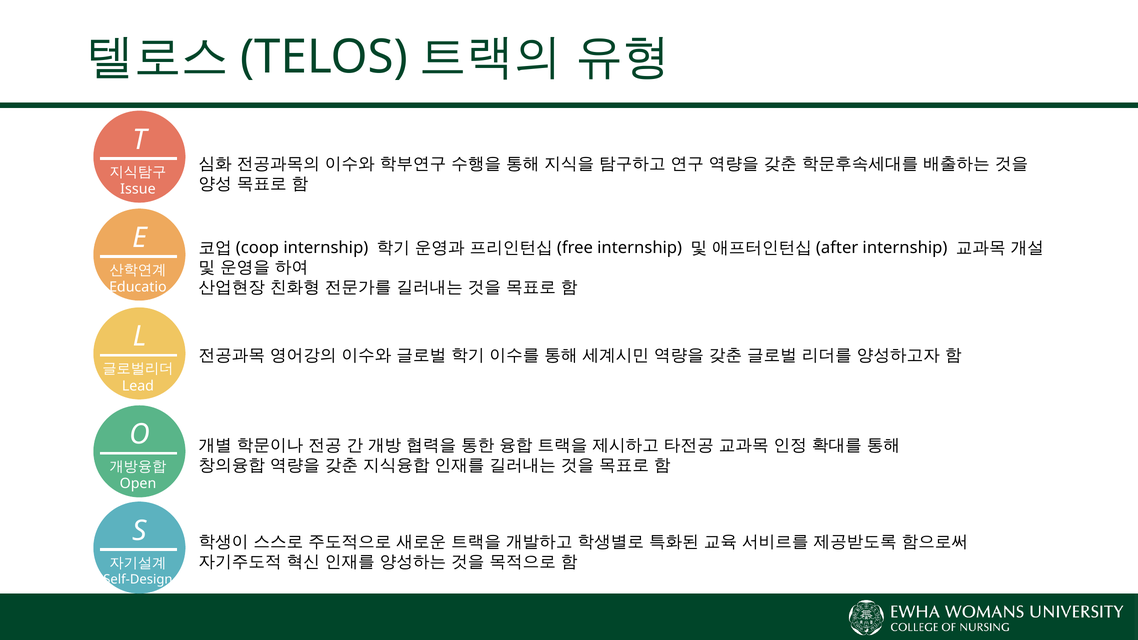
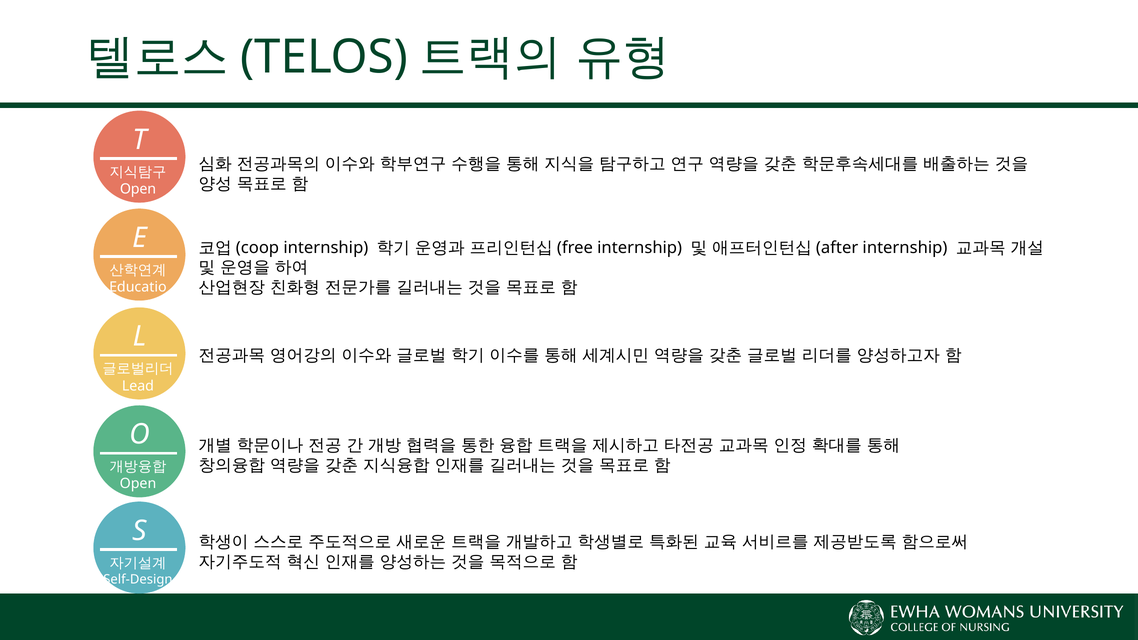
Issue at (138, 189): Issue -> Open
